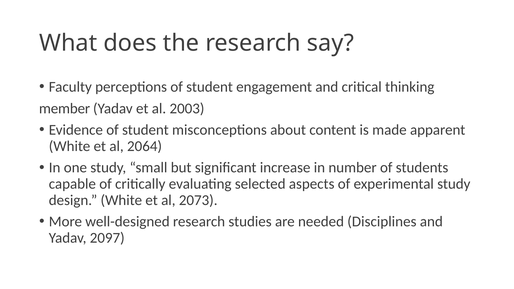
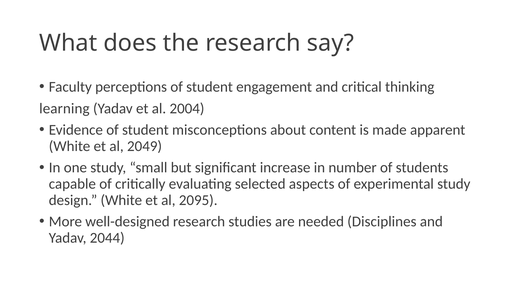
member: member -> learning
2003: 2003 -> 2004
2064: 2064 -> 2049
2073: 2073 -> 2095
2097: 2097 -> 2044
